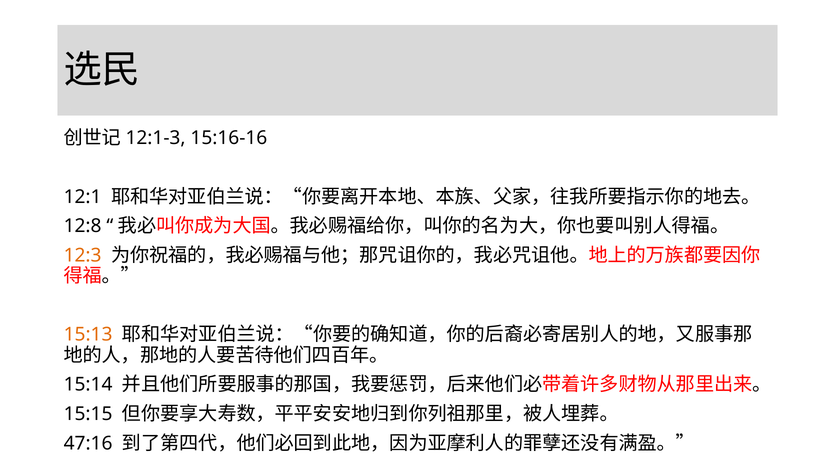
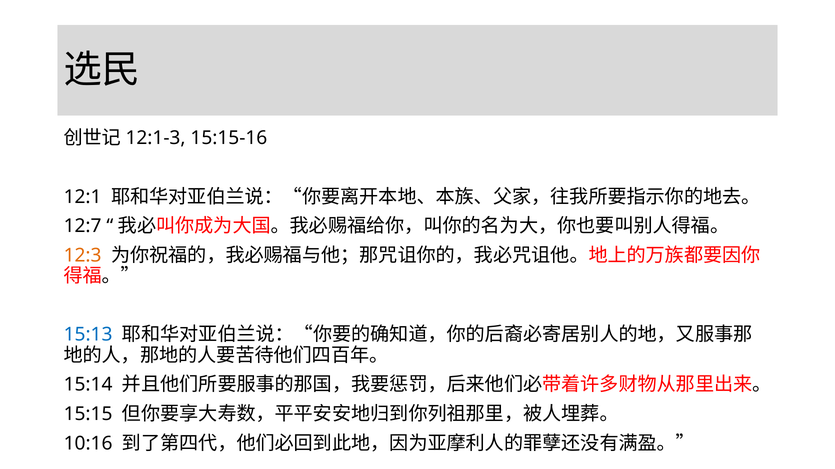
15:16-16: 15:16-16 -> 15:15-16
12:8: 12:8 -> 12:7
15:13 colour: orange -> blue
47:16: 47:16 -> 10:16
